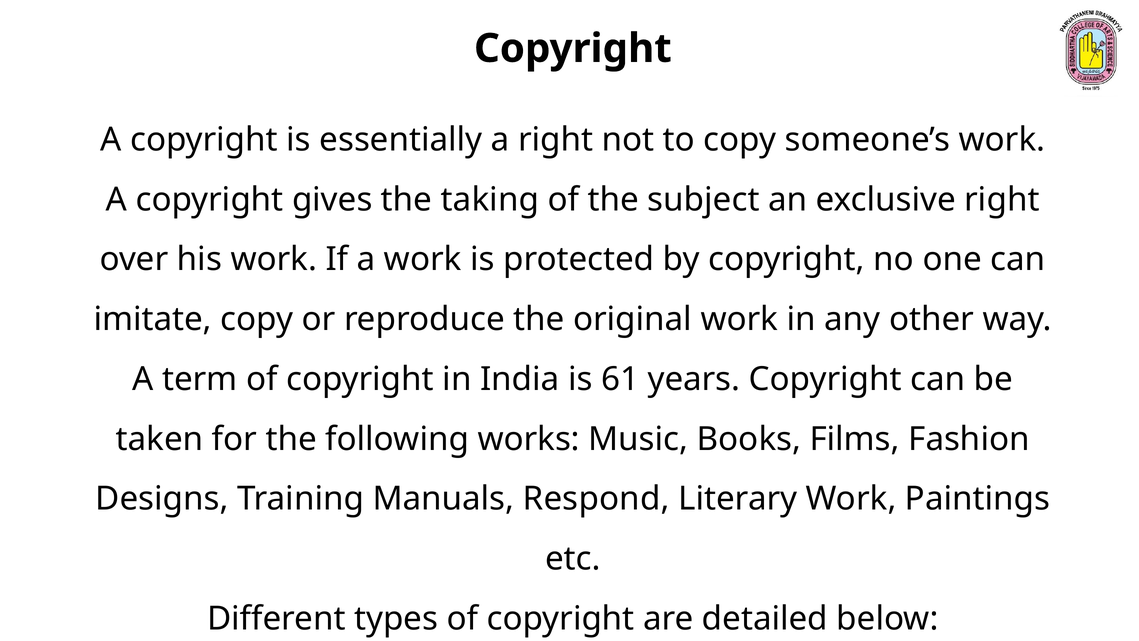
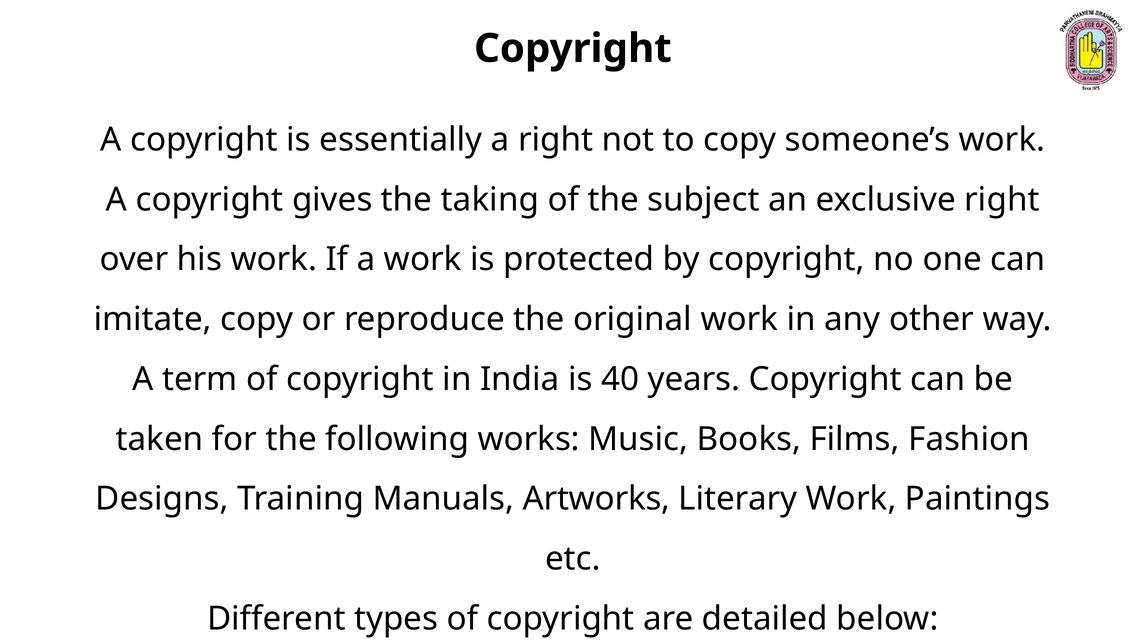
61: 61 -> 40
Respond: Respond -> Artworks
